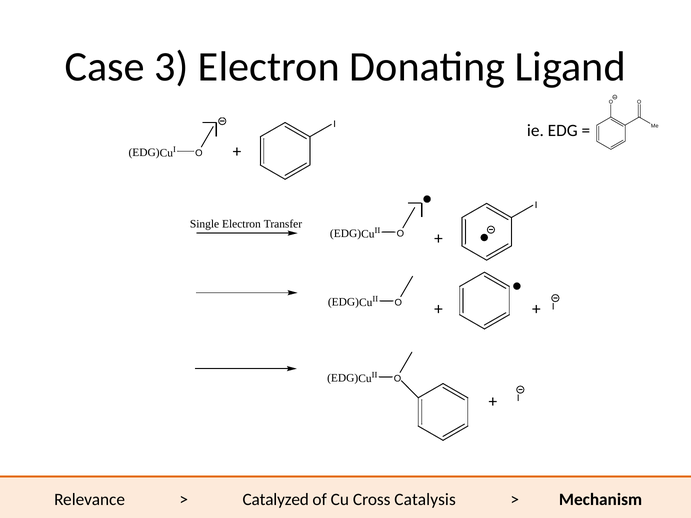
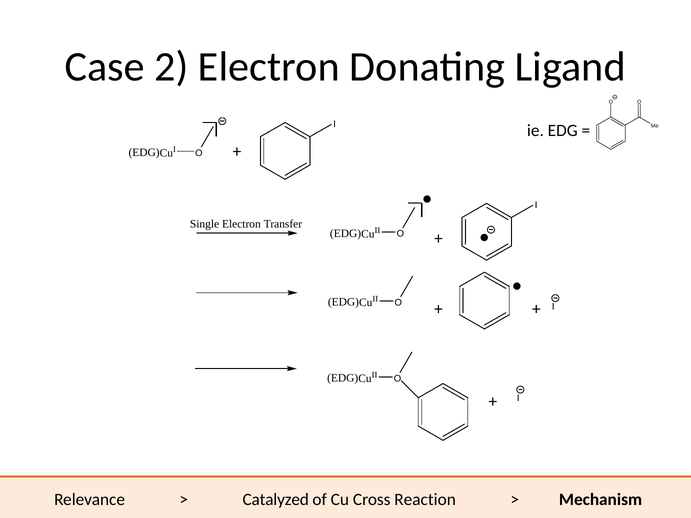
3: 3 -> 2
Catalysis: Catalysis -> Reaction
